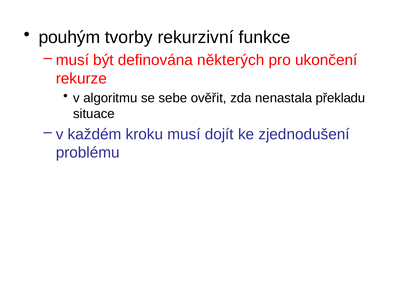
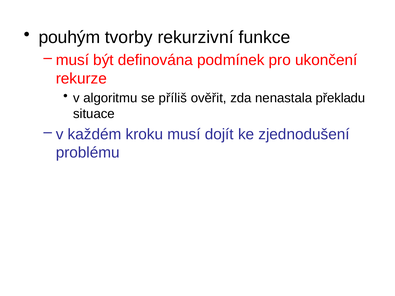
některých: některých -> podmínek
sebe: sebe -> příliš
